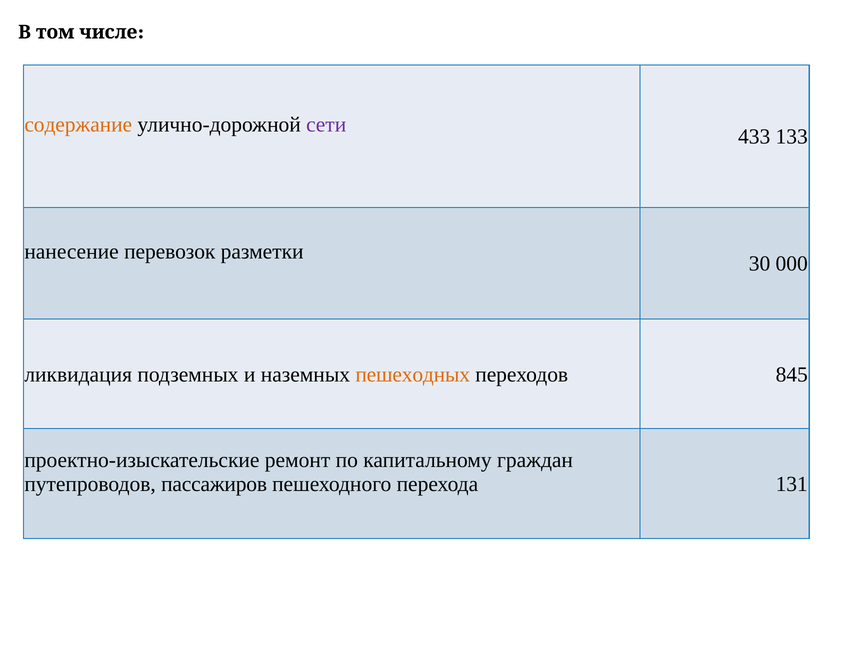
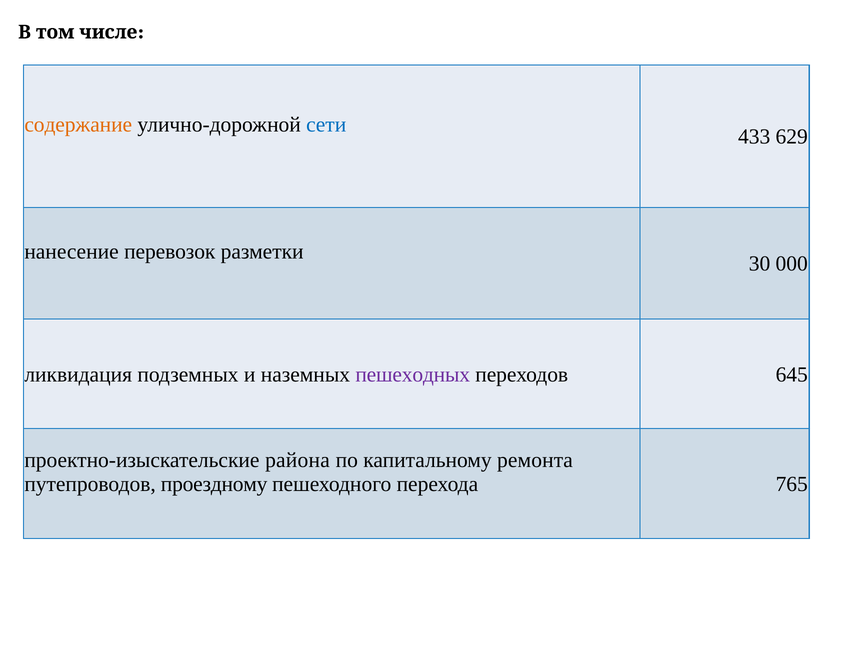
сети colour: purple -> blue
133: 133 -> 629
пешеходных colour: orange -> purple
845: 845 -> 645
ремонт: ремонт -> района
граждан: граждан -> ремонта
пассажиров: пассажиров -> проездному
131: 131 -> 765
